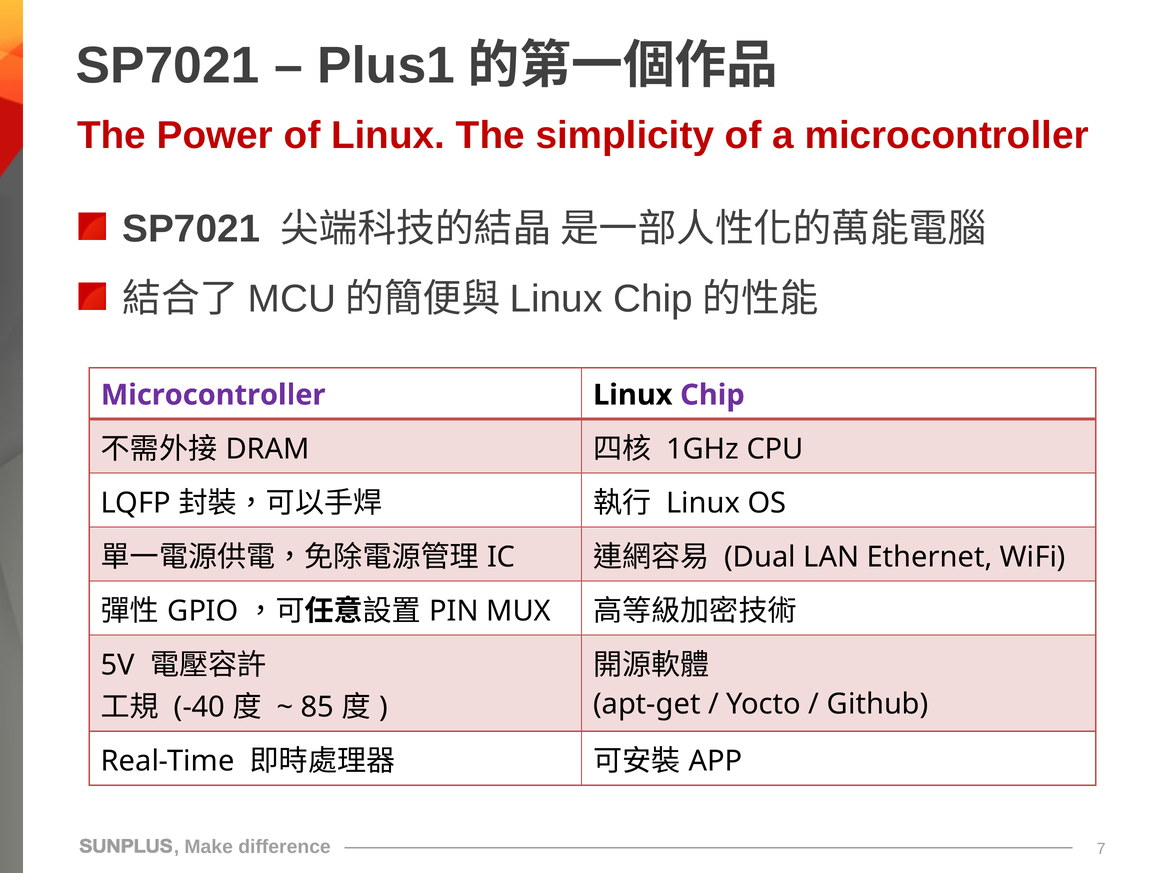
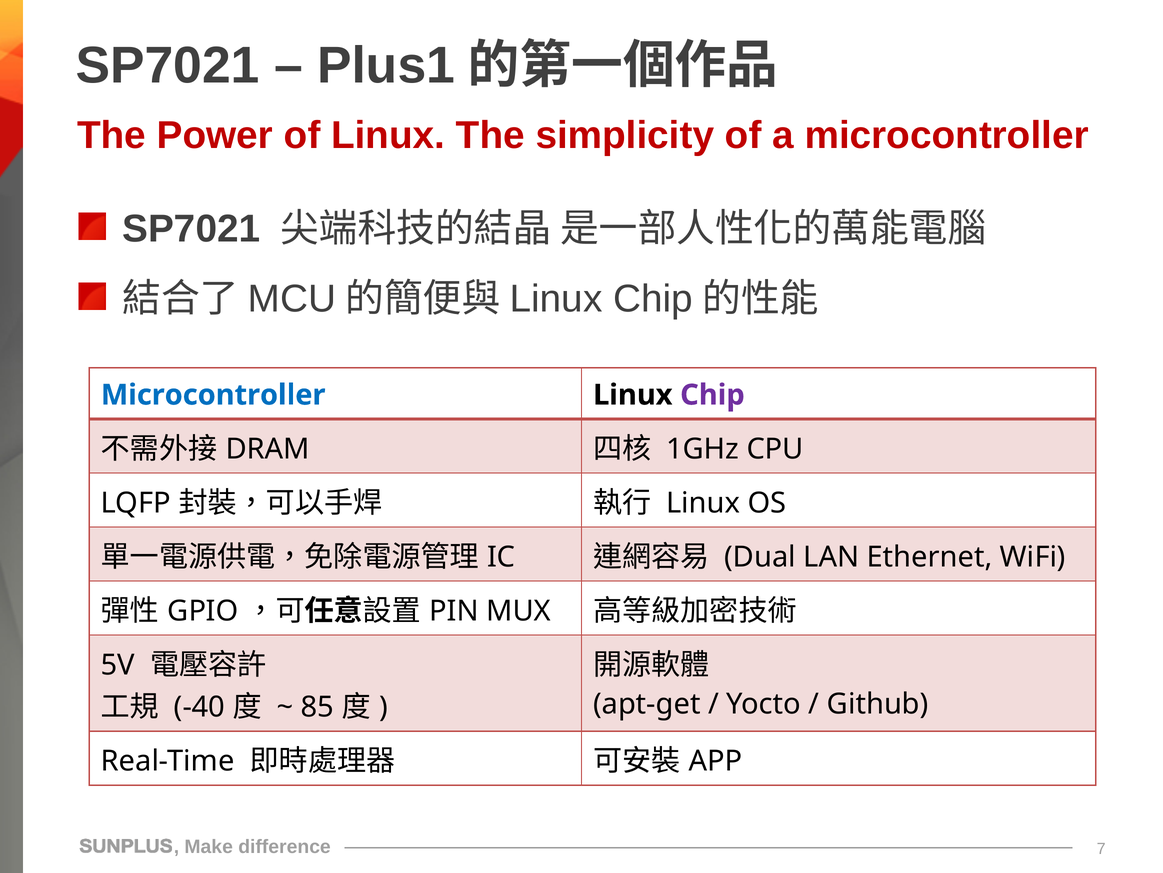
Microcontroller at (213, 395) colour: purple -> blue
